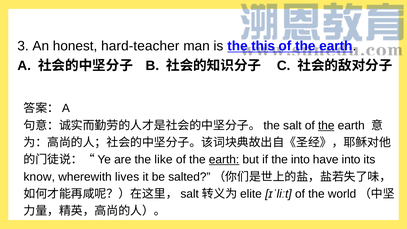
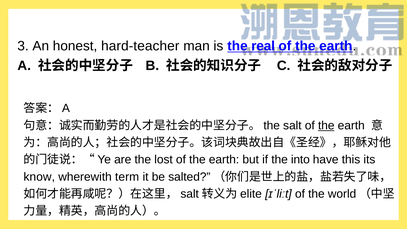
this: this -> real
like: like -> lost
earth at (224, 160) underline: present -> none
have into: into -> this
lives: lives -> term
